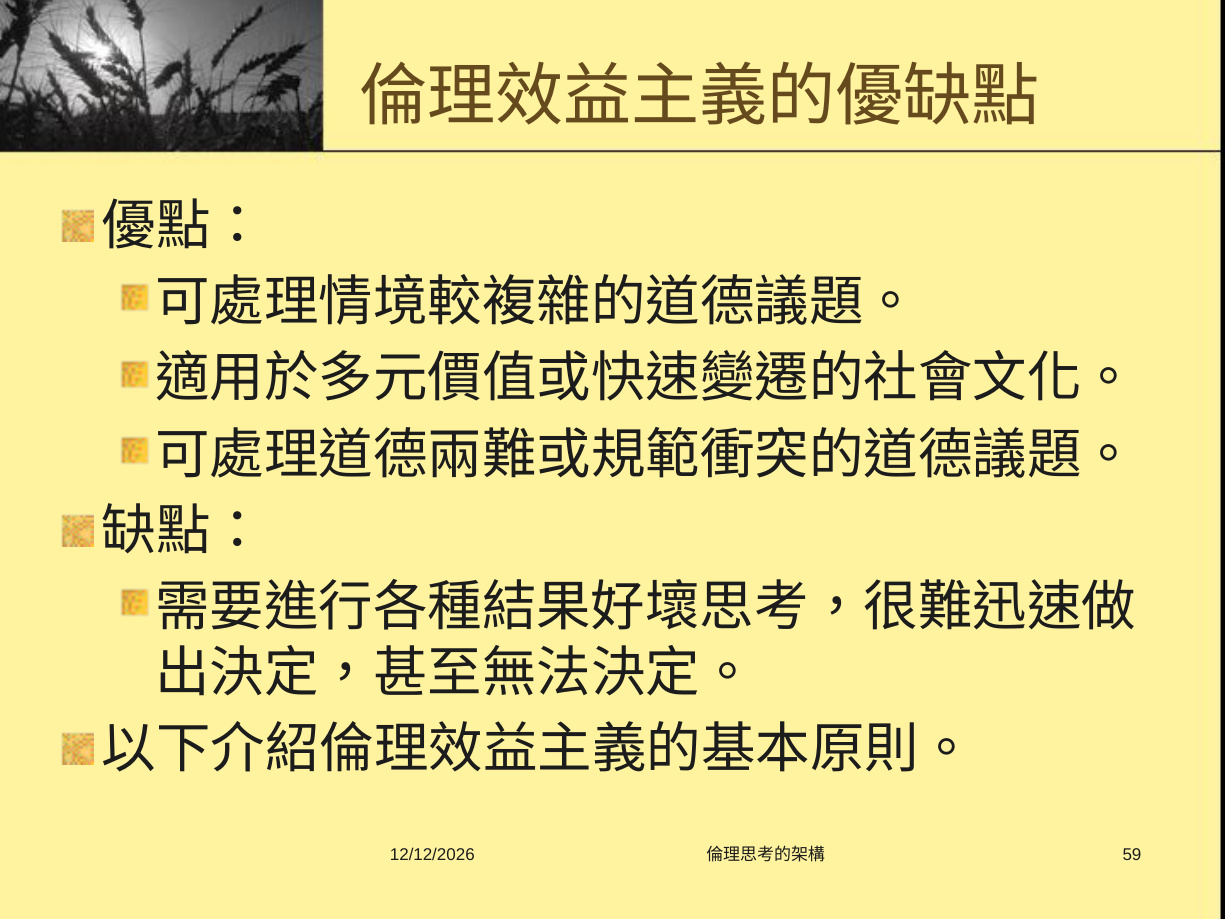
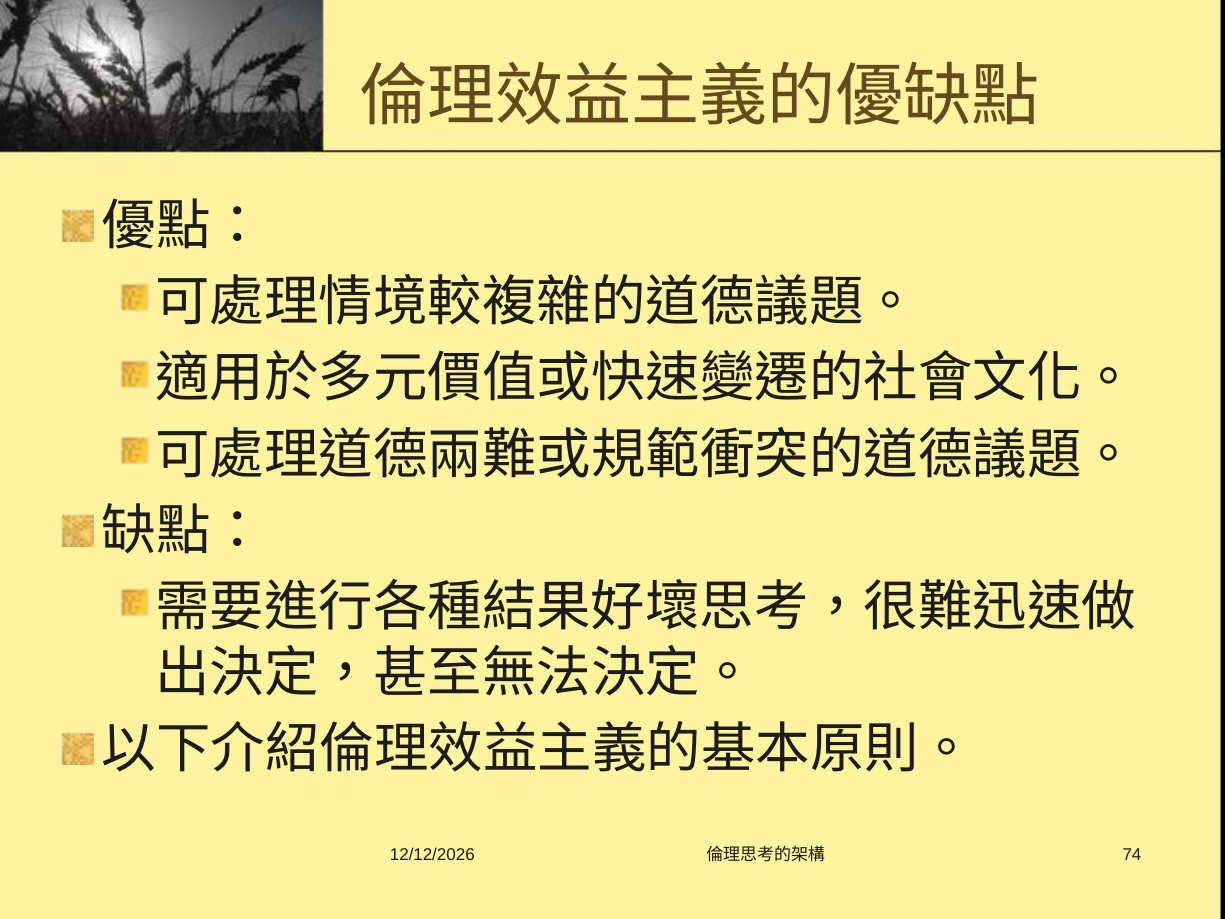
59: 59 -> 74
